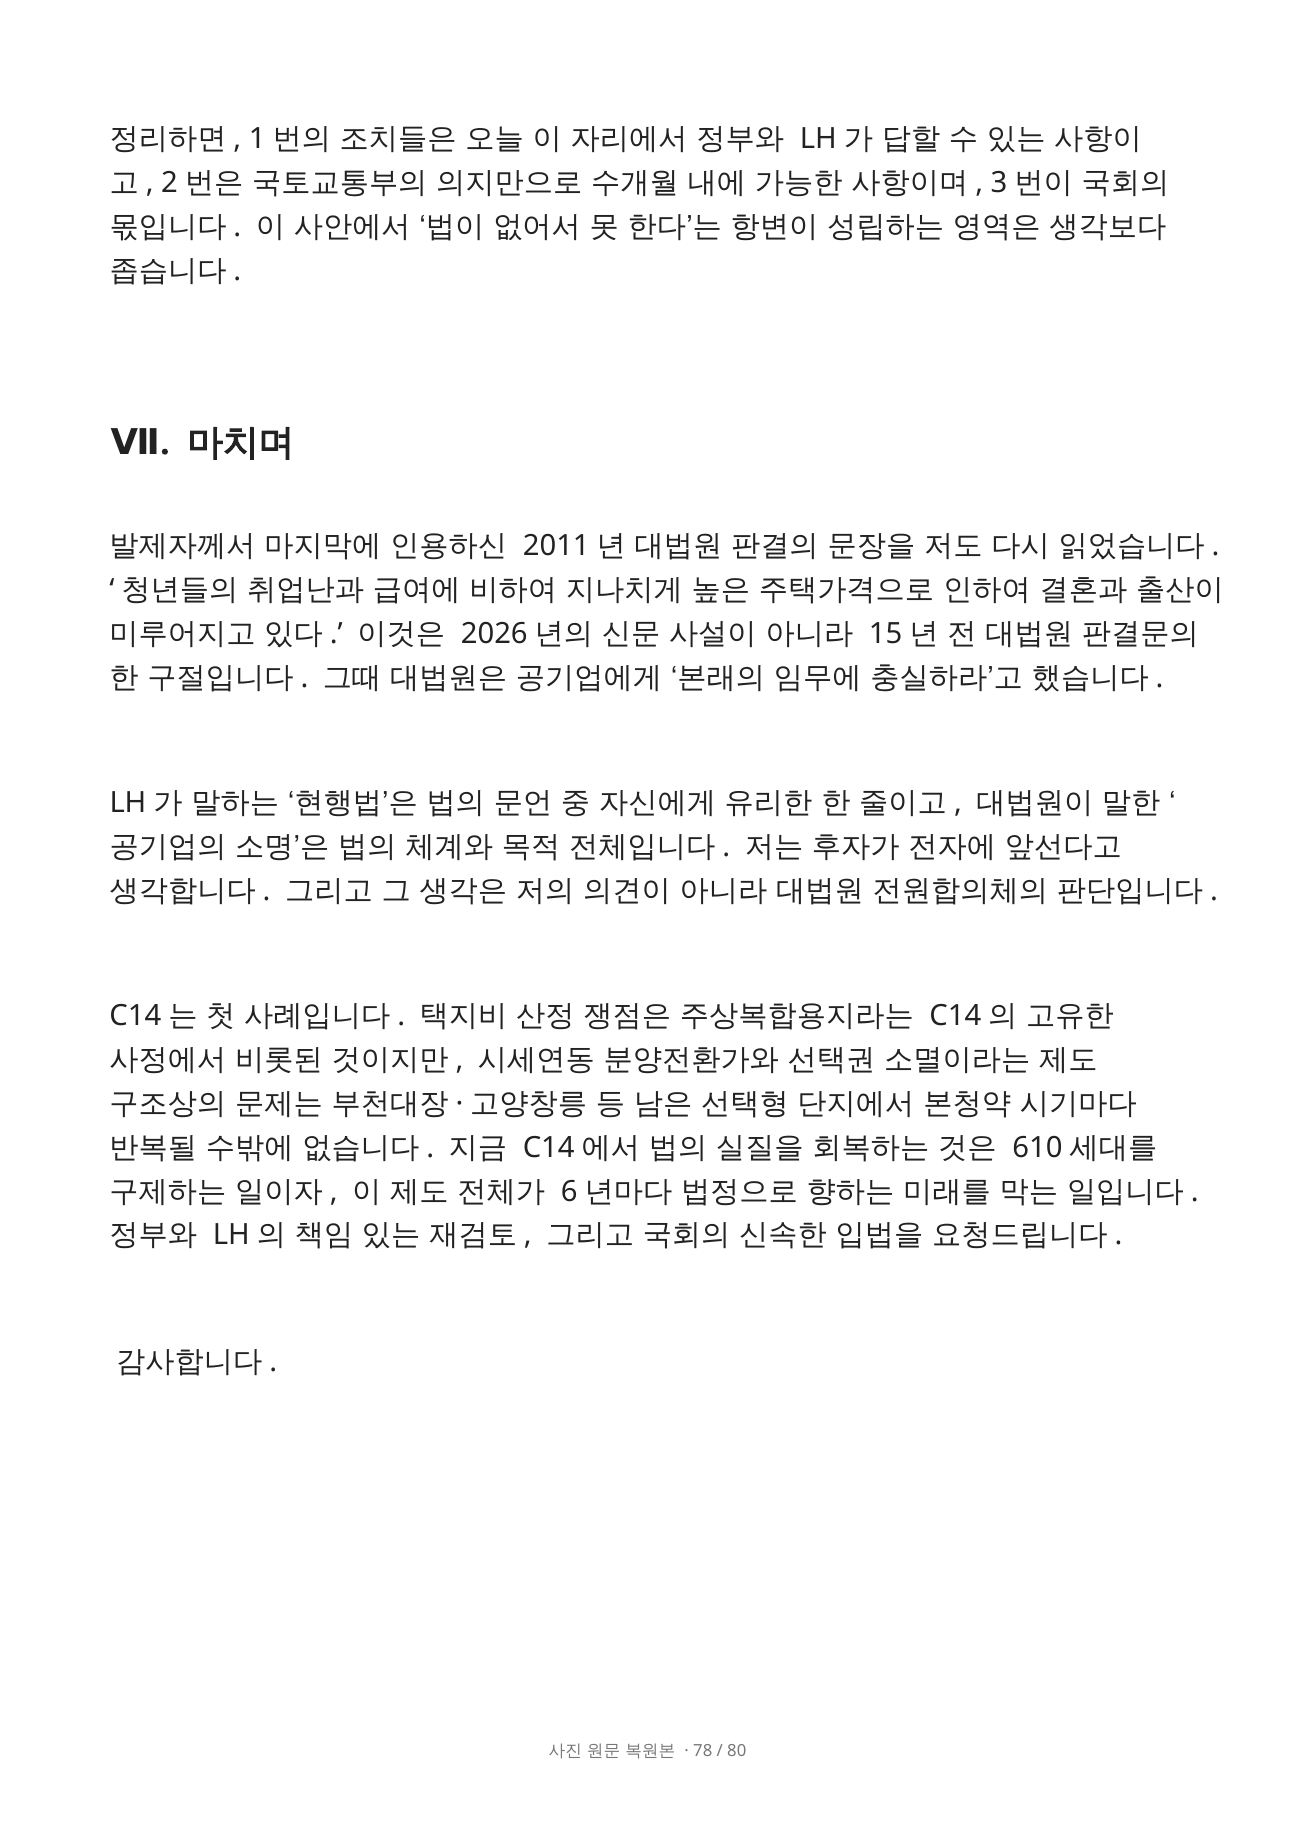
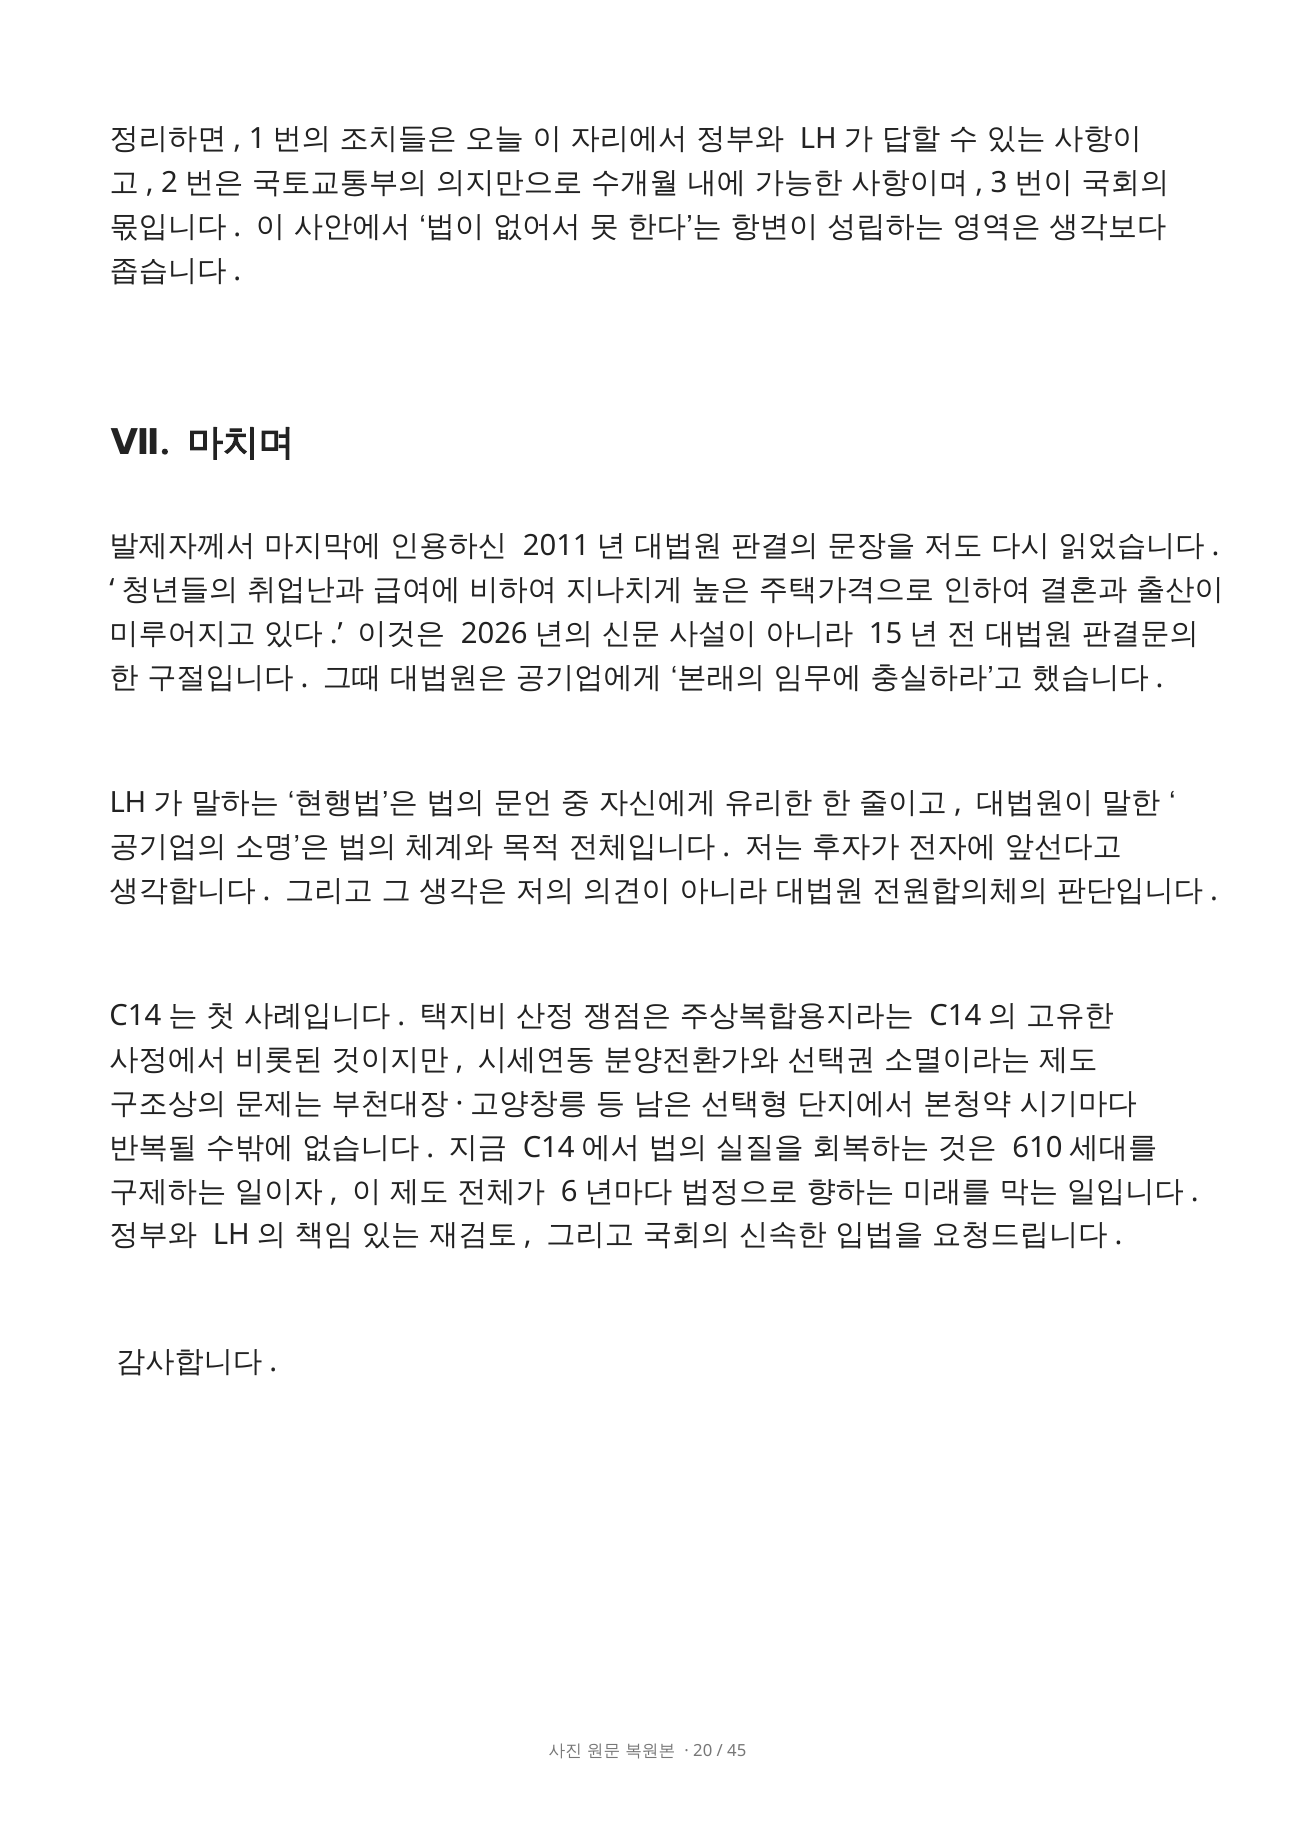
78: 78 -> 20
80: 80 -> 45
